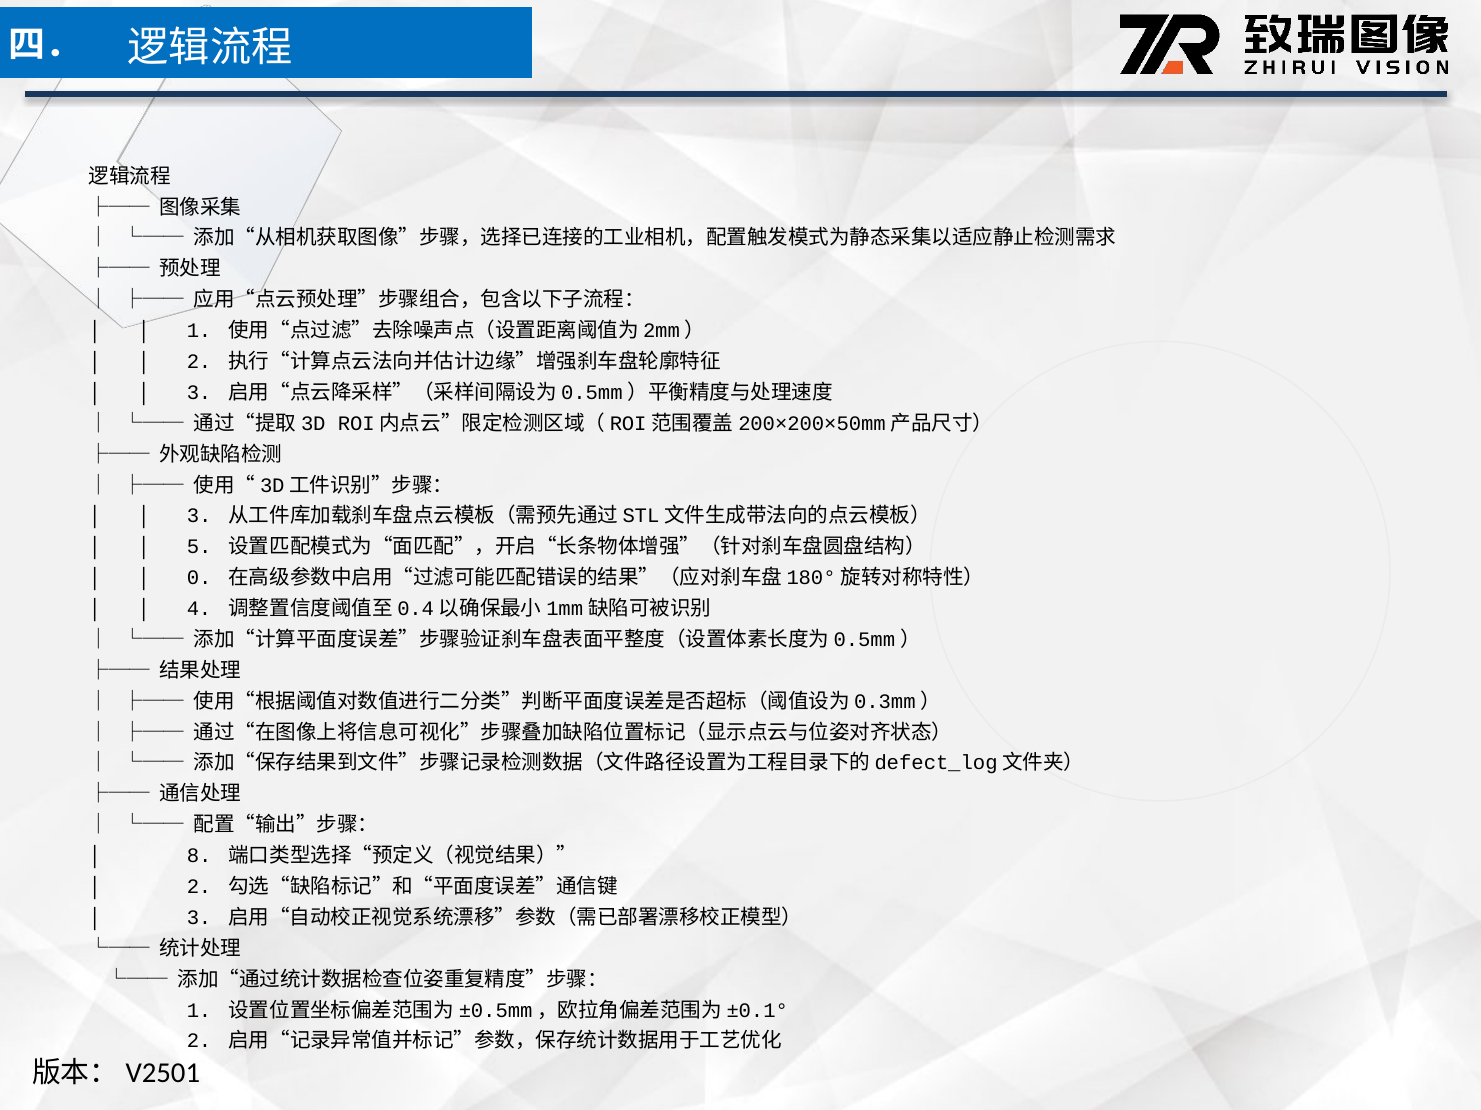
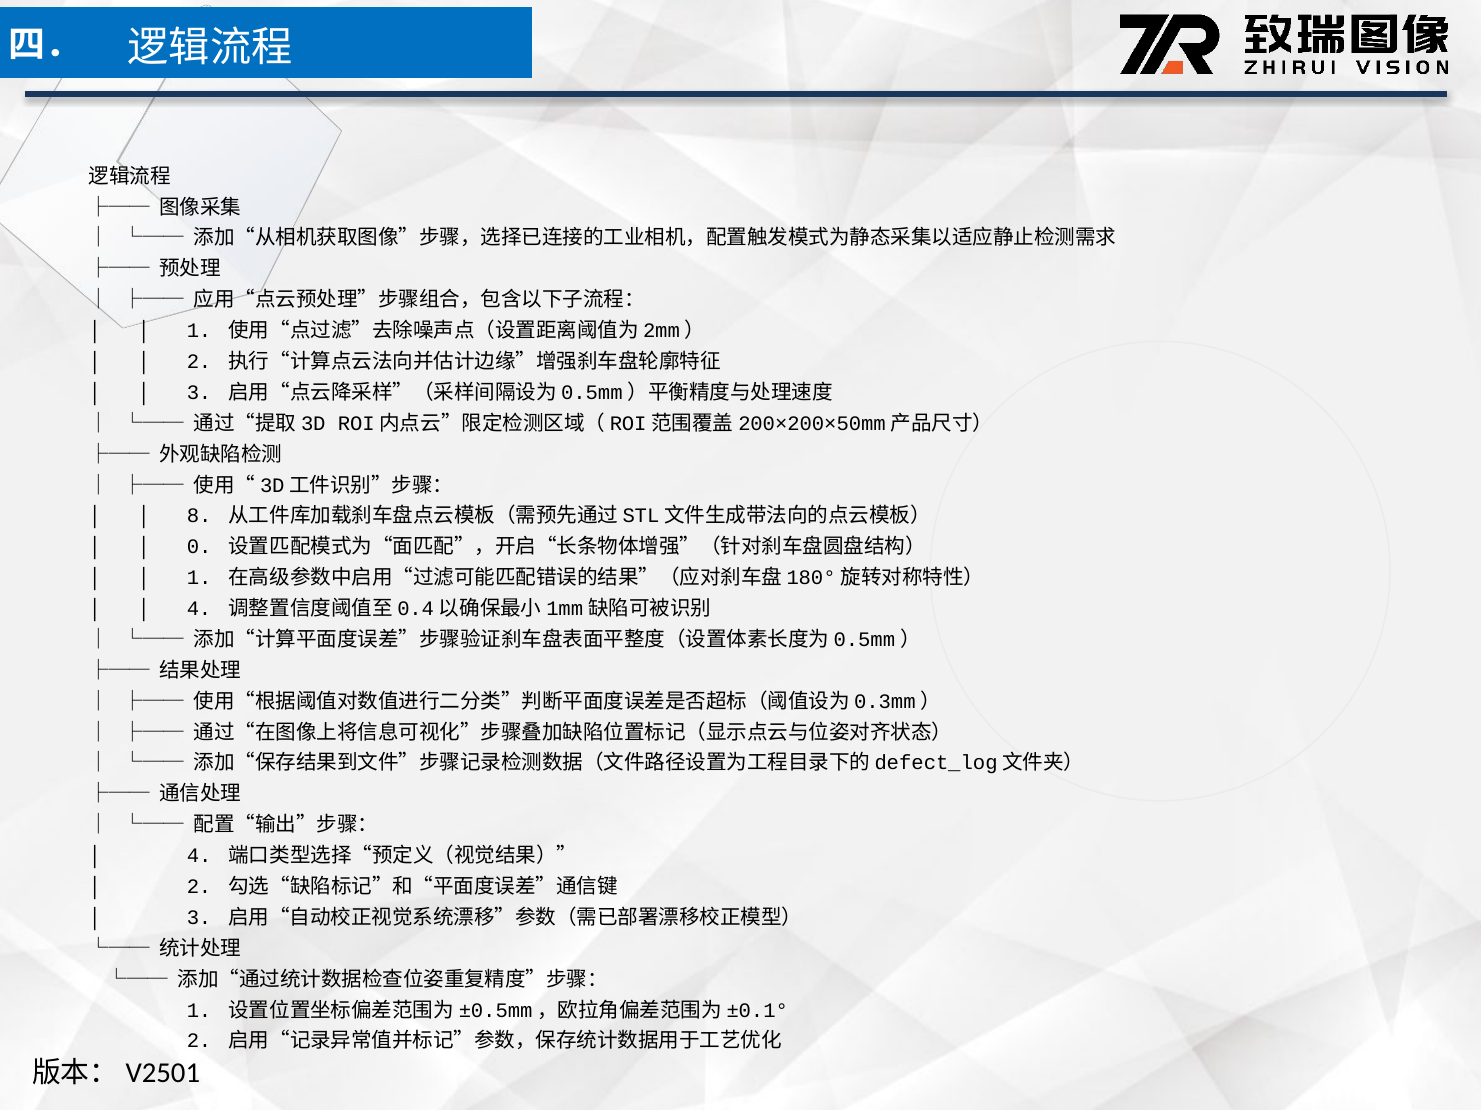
3 at (199, 516): 3 -> 8
5: 5 -> 0
0 at (199, 578): 0 -> 1
8 at (199, 856): 8 -> 4
